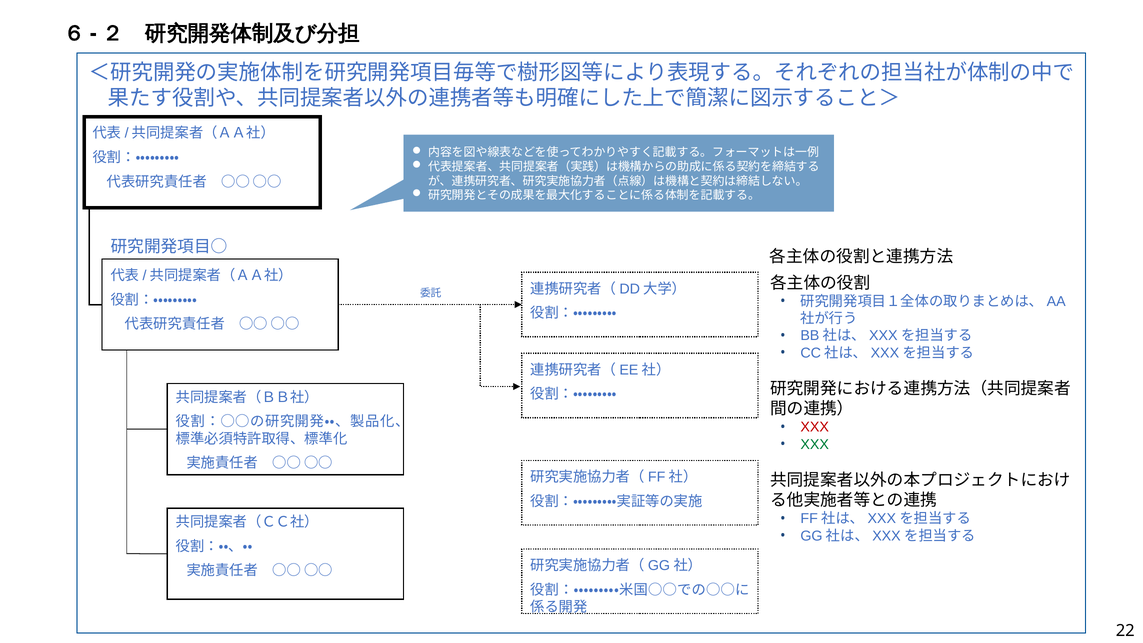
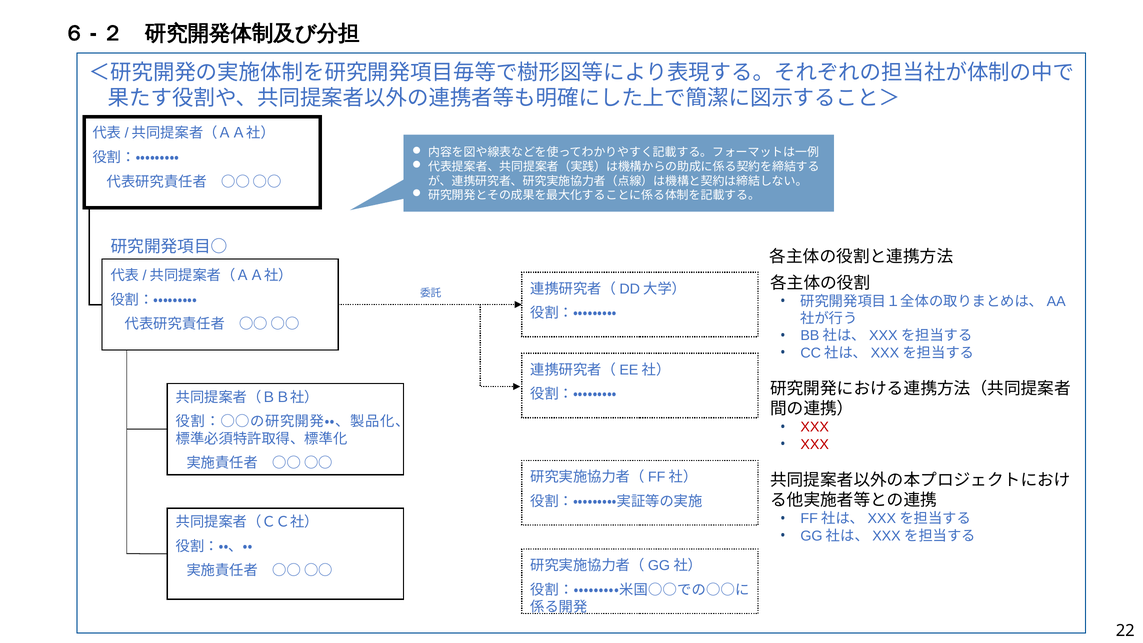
XXX at (815, 444) colour: green -> red
